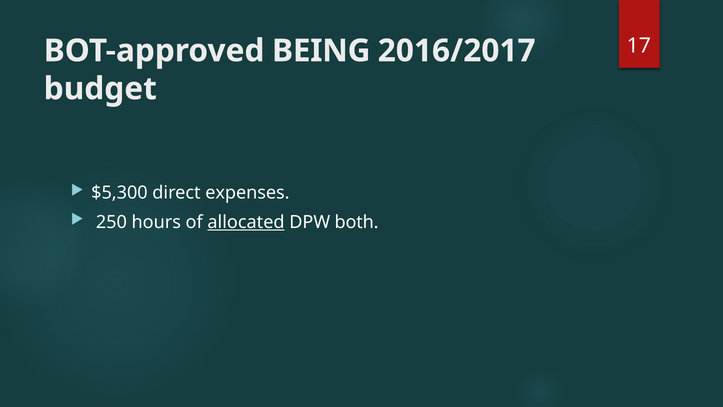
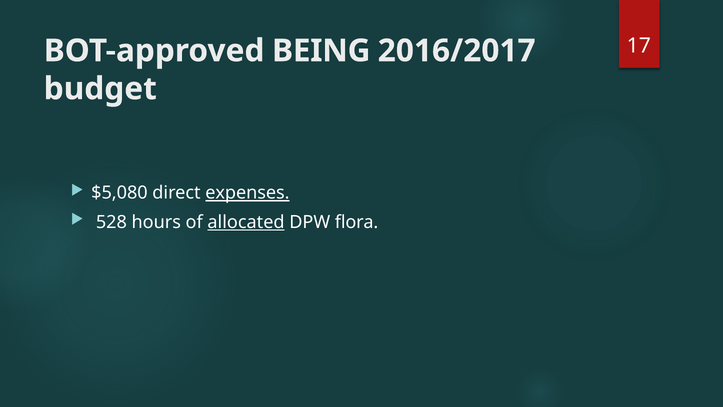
$5,300: $5,300 -> $5,080
expenses underline: none -> present
250: 250 -> 528
both: both -> flora
